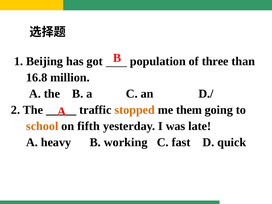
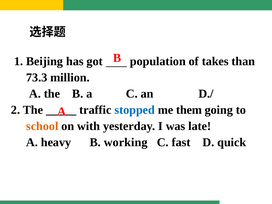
three: three -> takes
16.8: 16.8 -> 73.3
stopped colour: orange -> blue
fifth: fifth -> with
